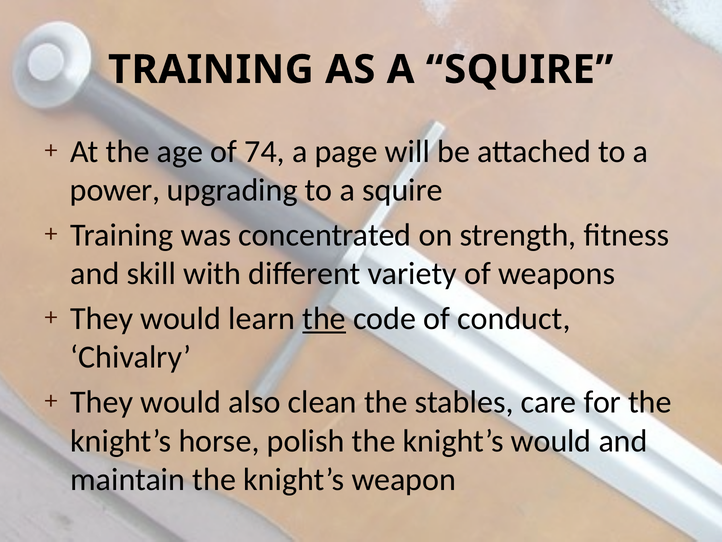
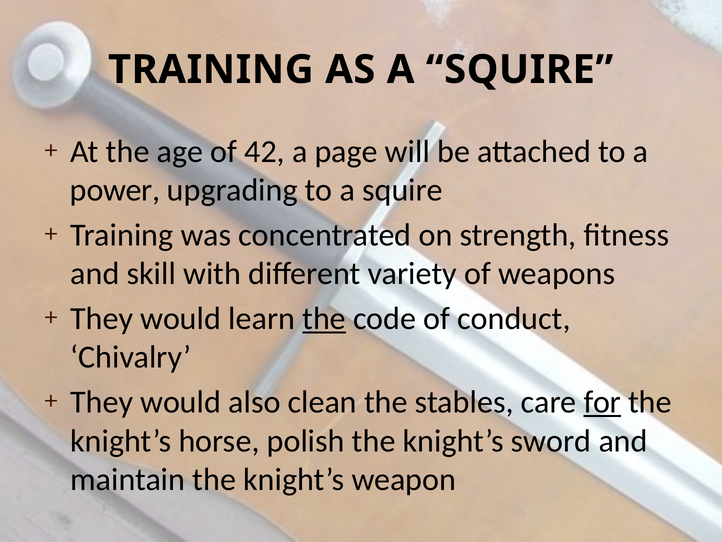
74: 74 -> 42
for underline: none -> present
knight’s would: would -> sword
